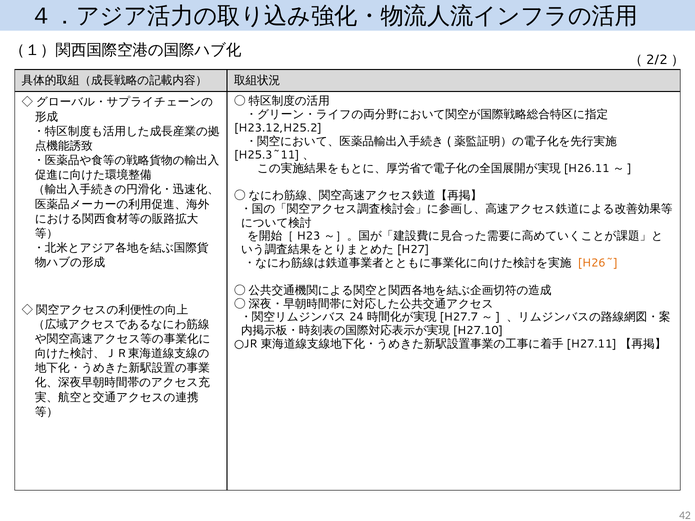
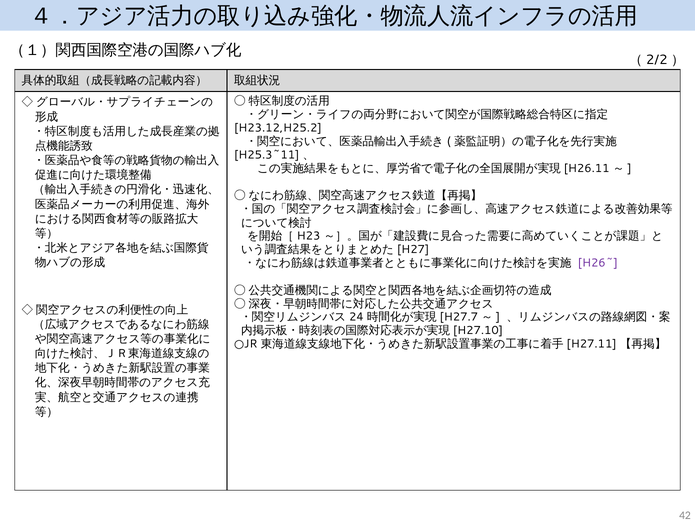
H26~ colour: orange -> purple
